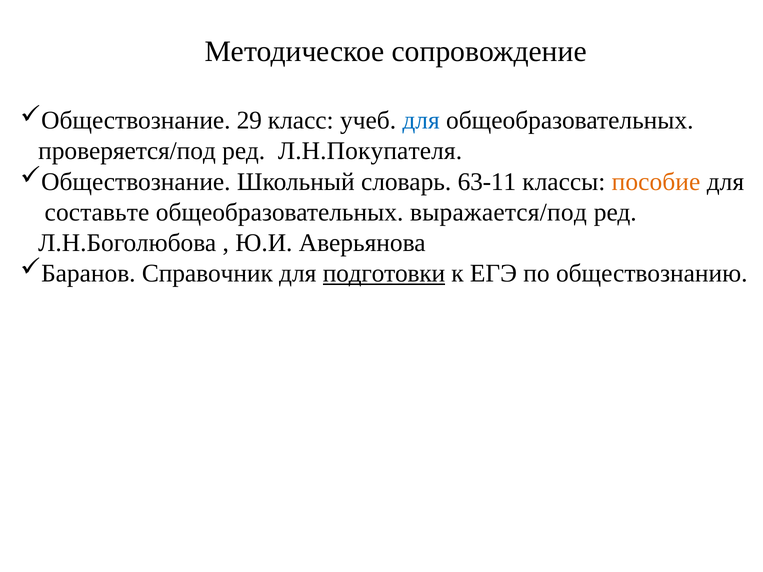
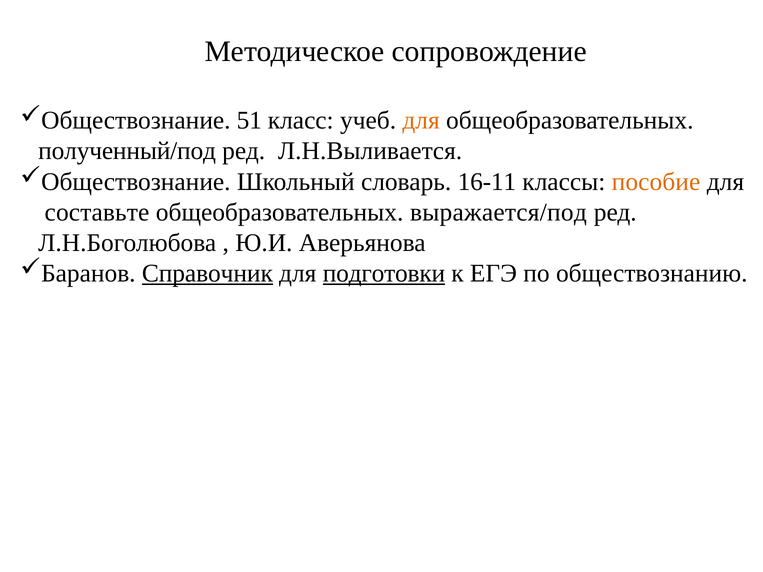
29: 29 -> 51
для at (421, 121) colour: blue -> orange
проверяется/под: проверяется/под -> полученный/под
Л.Н.Покупателя: Л.Н.Покупателя -> Л.Н.Выливается
63-11: 63-11 -> 16-11
Справочник underline: none -> present
